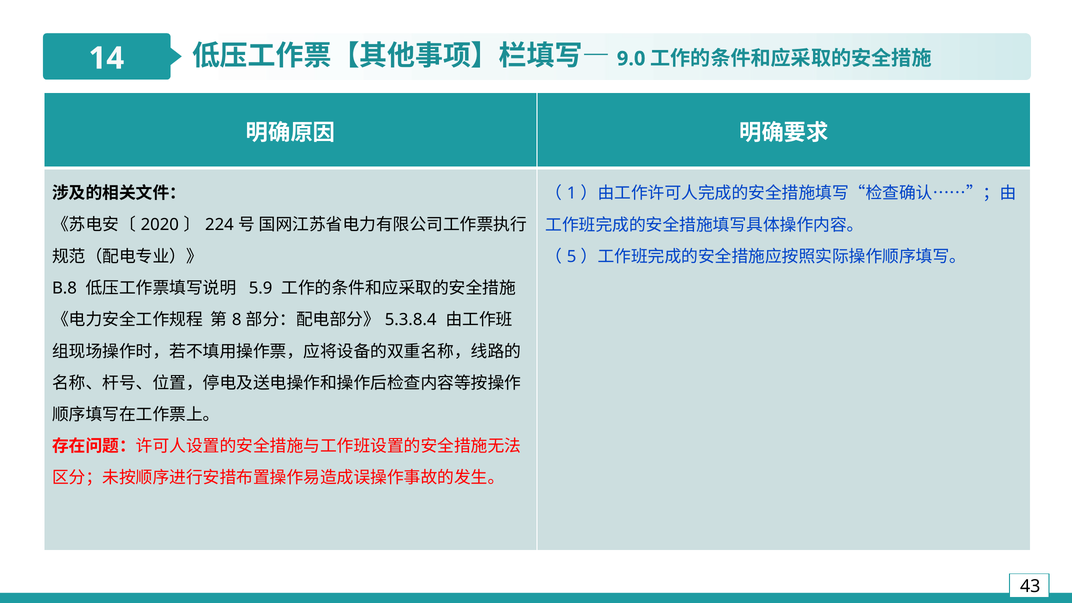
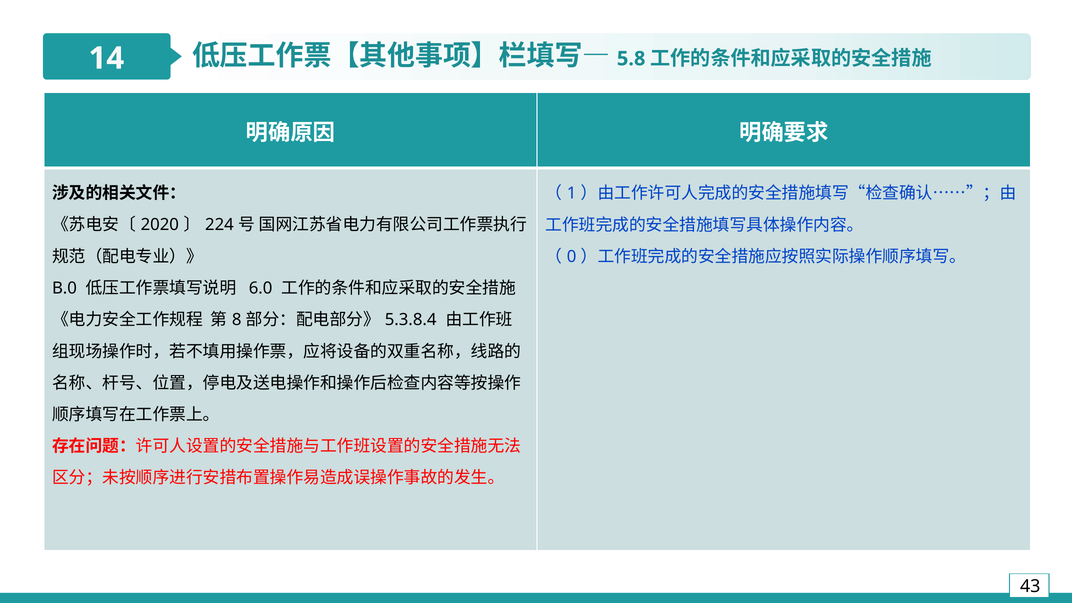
9.0: 9.0 -> 5.8
5: 5 -> 0
B.8: B.8 -> B.0
5.9: 5.9 -> 6.0
